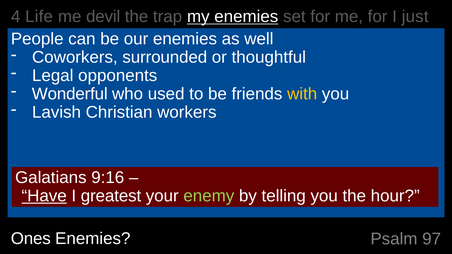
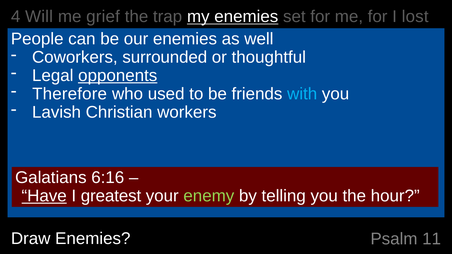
Life: Life -> Will
devil: devil -> grief
just: just -> lost
opponents underline: none -> present
Wonderful: Wonderful -> Therefore
with colour: yellow -> light blue
9:16: 9:16 -> 6:16
Ones: Ones -> Draw
97: 97 -> 11
